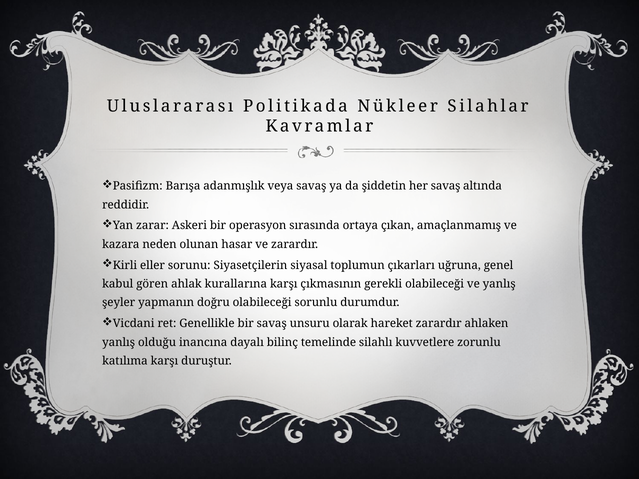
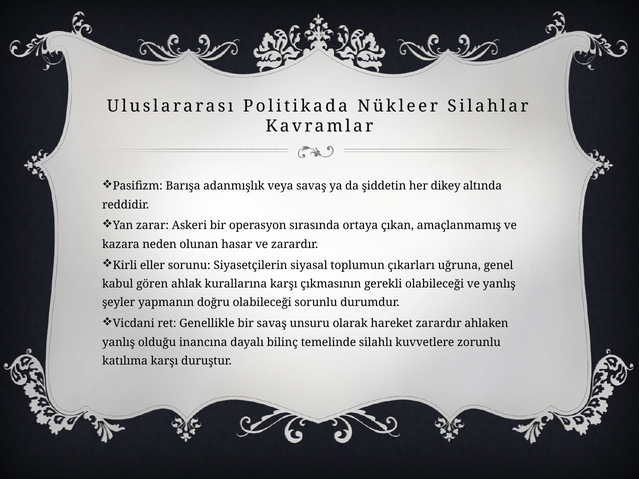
her savaş: savaş -> dikey
